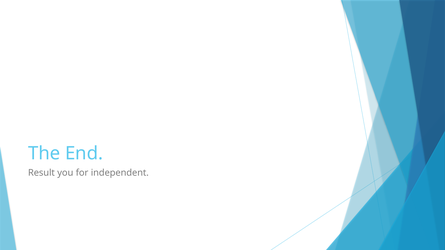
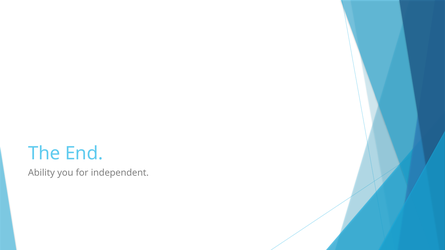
Result: Result -> Ability
